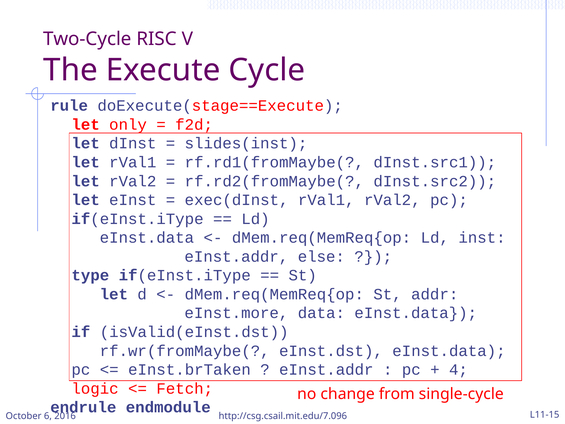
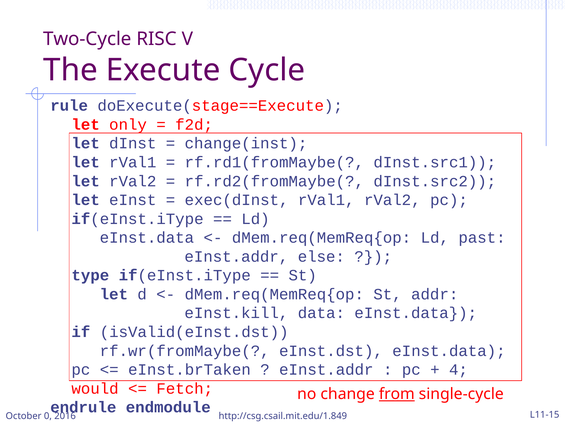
slides(inst: slides(inst -> change(inst
inst: inst -> past
eInst.more: eInst.more -> eInst.kill
logic: logic -> would
from underline: none -> present
6: 6 -> 0
http://csg.csail.mit.edu/7.096: http://csg.csail.mit.edu/7.096 -> http://csg.csail.mit.edu/1.849
